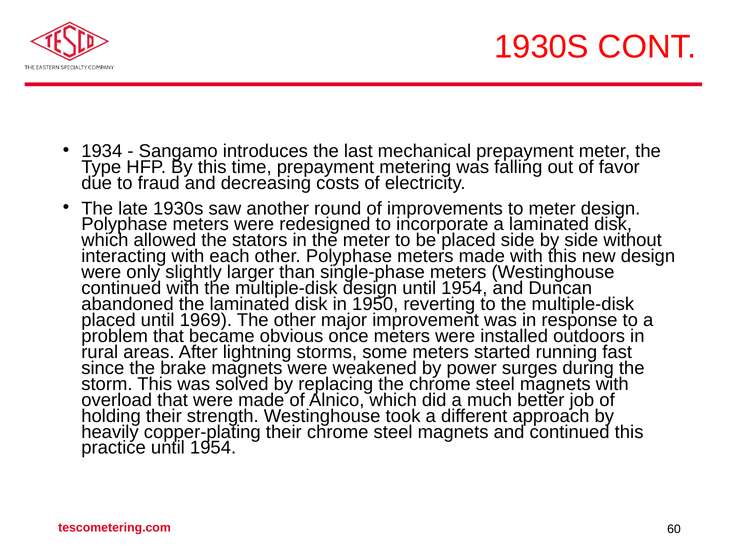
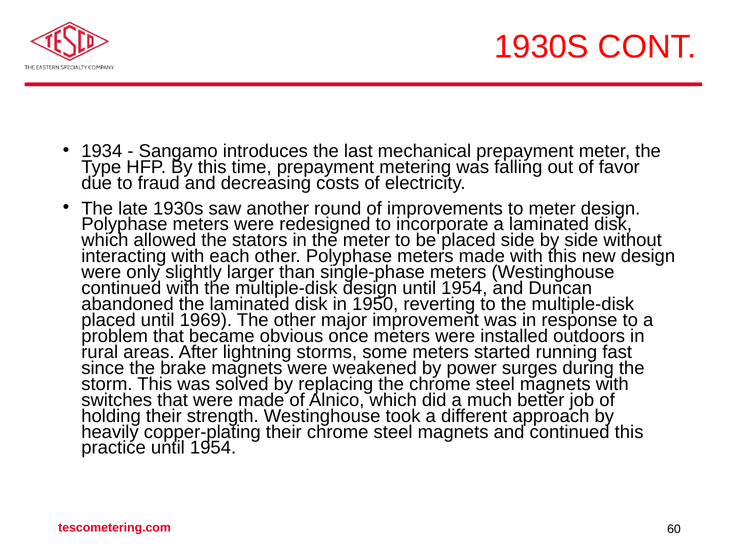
overload: overload -> switches
